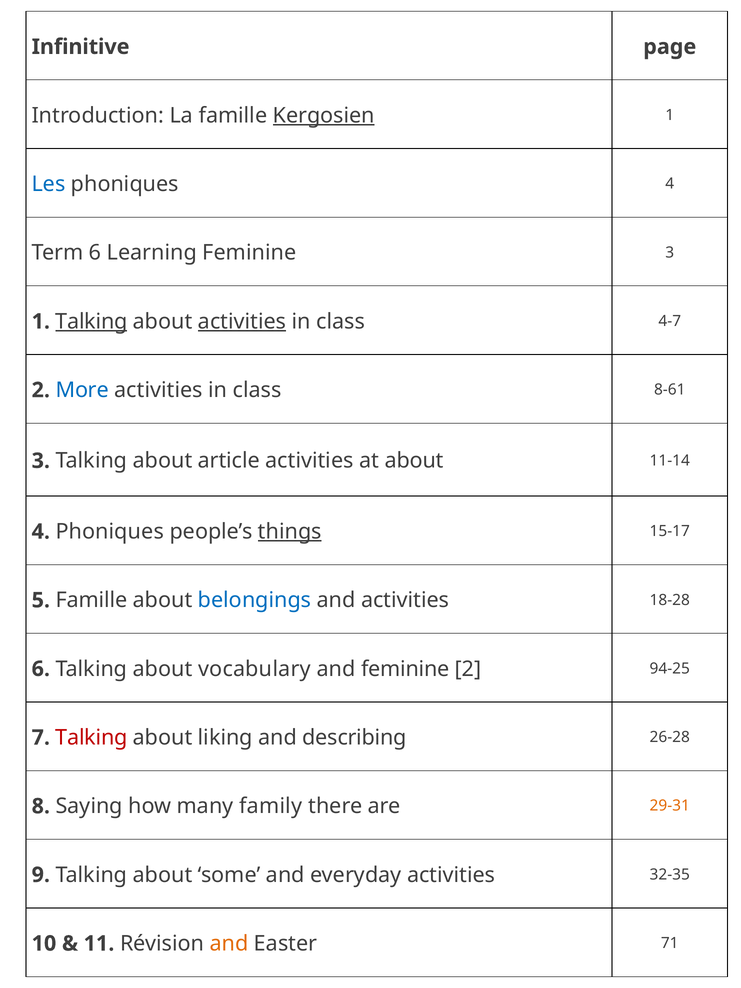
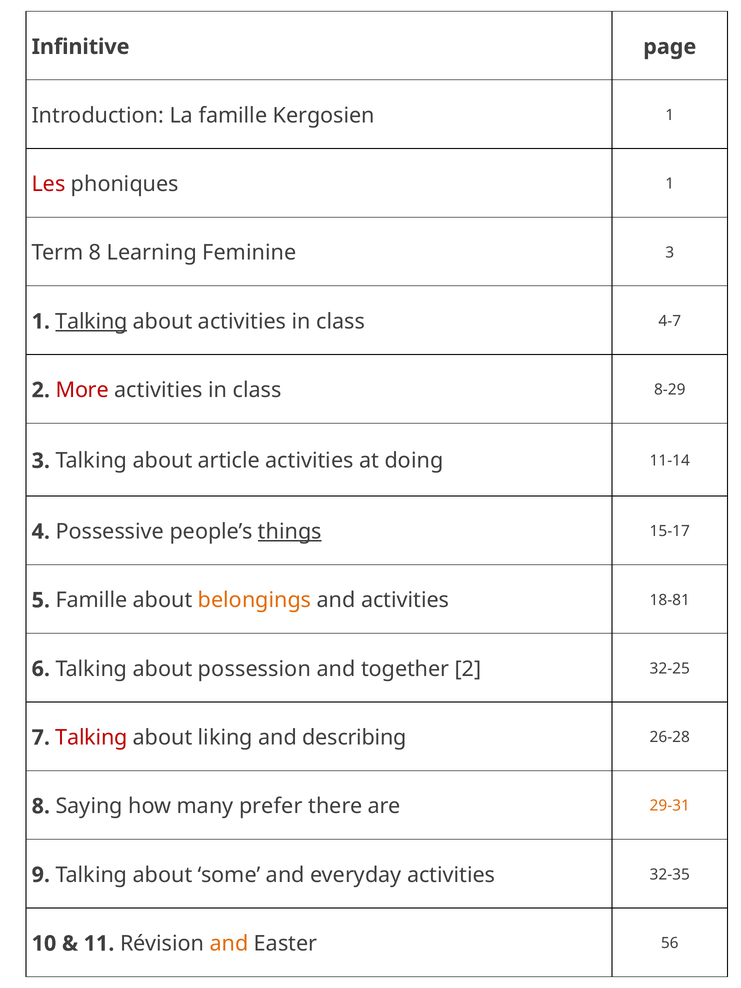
Kergosien underline: present -> none
Les colour: blue -> red
phoniques 4: 4 -> 1
Term 6: 6 -> 8
activities at (242, 321) underline: present -> none
More colour: blue -> red
8-61: 8-61 -> 8-29
at about: about -> doing
4 Phoniques: Phoniques -> Possessive
belongings colour: blue -> orange
18-28: 18-28 -> 18-81
vocabulary: vocabulary -> possession
and feminine: feminine -> together
94-25: 94-25 -> 32-25
family: family -> prefer
71: 71 -> 56
